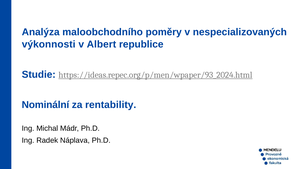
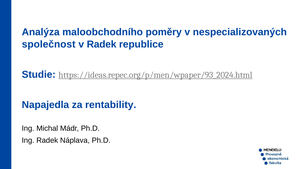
výkonnosti: výkonnosti -> společnost
v Albert: Albert -> Radek
Nominální: Nominální -> Napajedla
